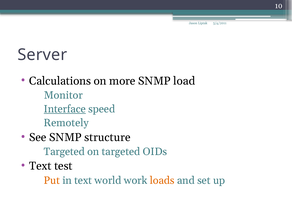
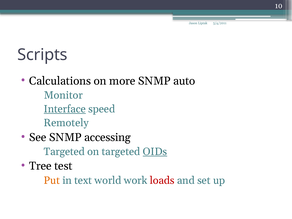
Server: Server -> Scripts
load: load -> auto
structure: structure -> accessing
OIDs underline: none -> present
Text at (40, 166): Text -> Tree
loads colour: orange -> red
